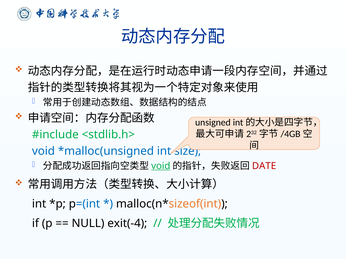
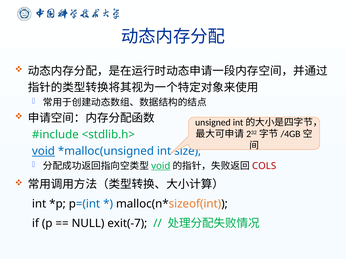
void at (43, 151) underline: none -> present
DATE: DATE -> COLS
exit(-4: exit(-4 -> exit(-7
